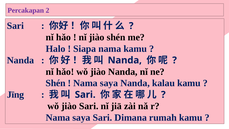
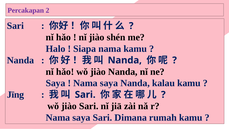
Shén at (56, 83): Shén -> Saya
